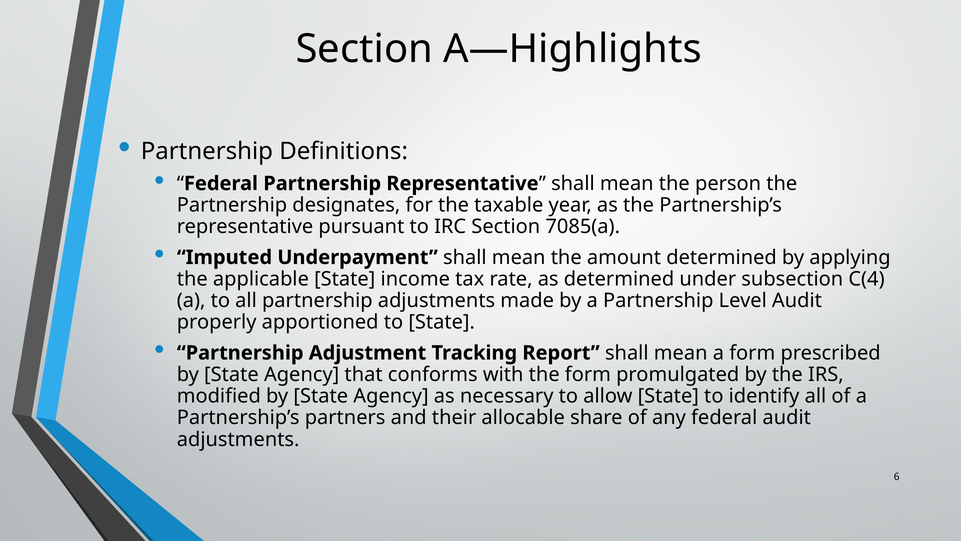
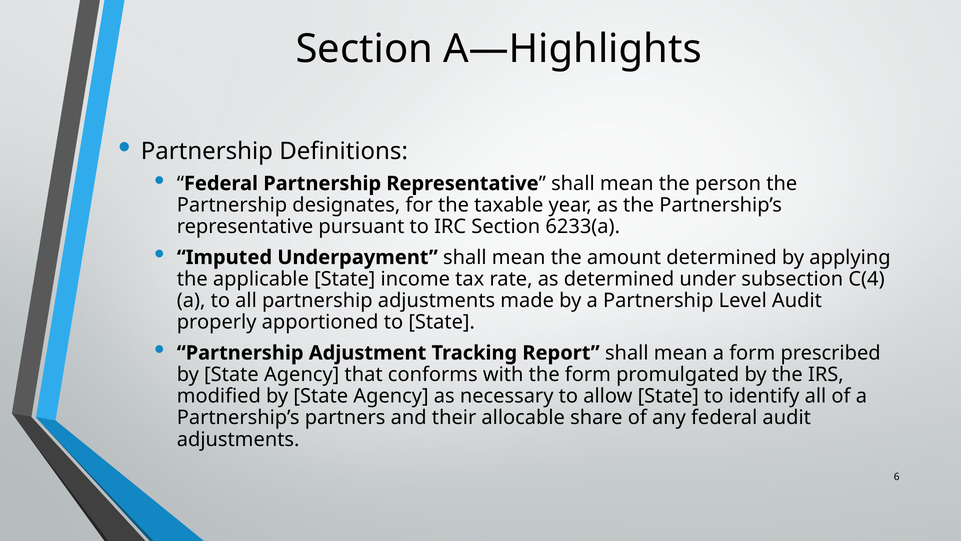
7085(a: 7085(a -> 6233(a
